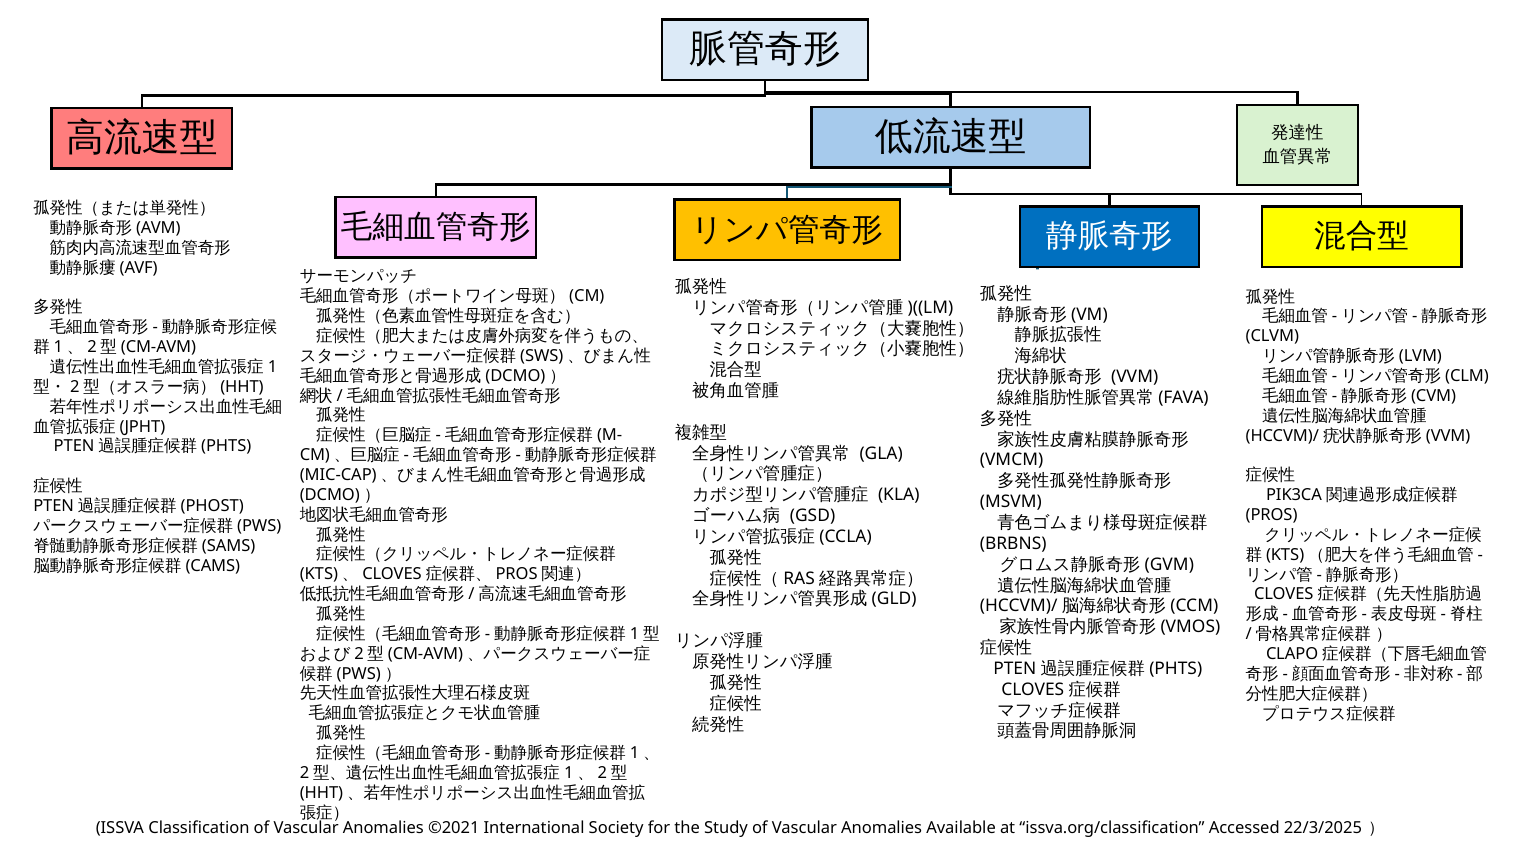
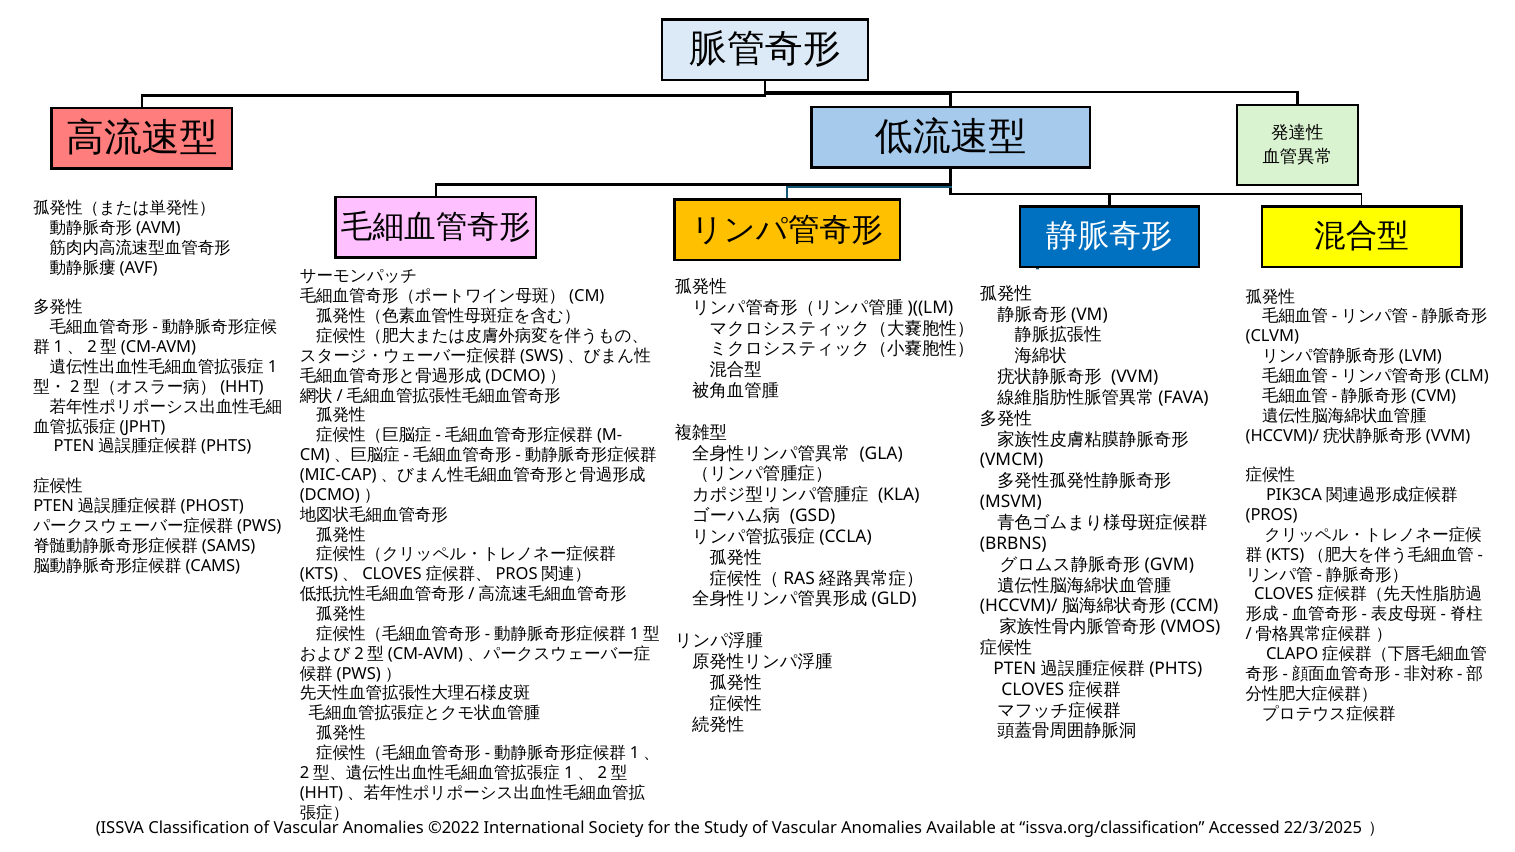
©2021: ©2021 -> ©2022
